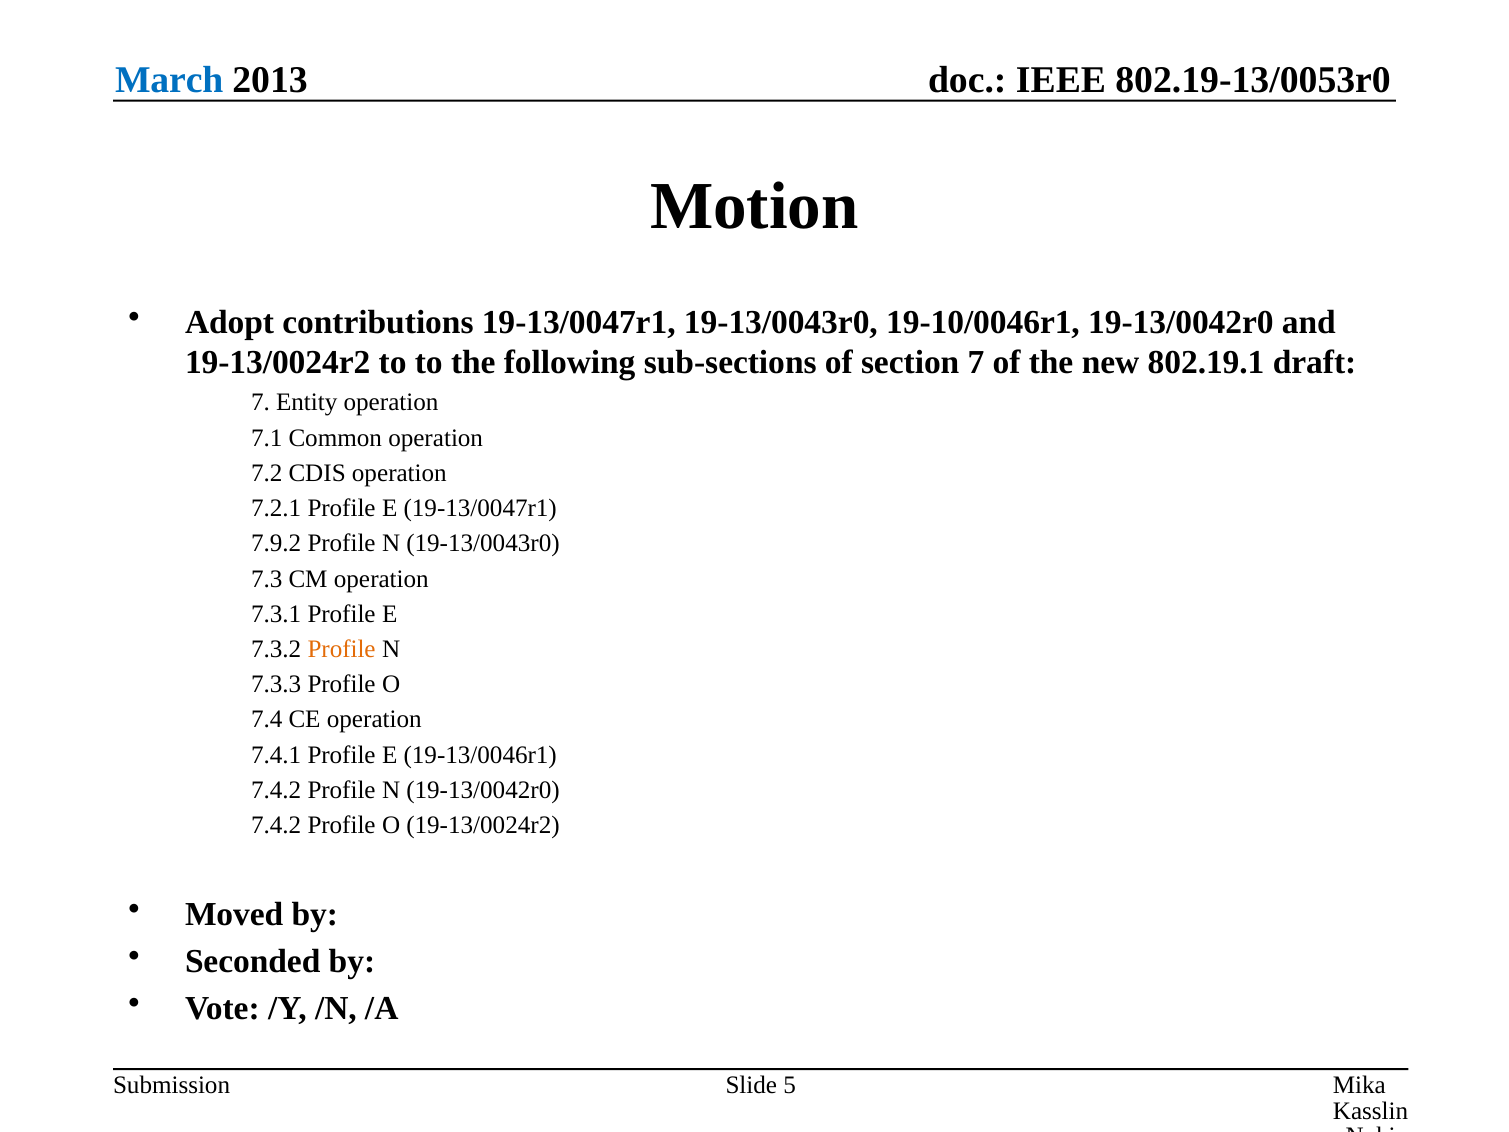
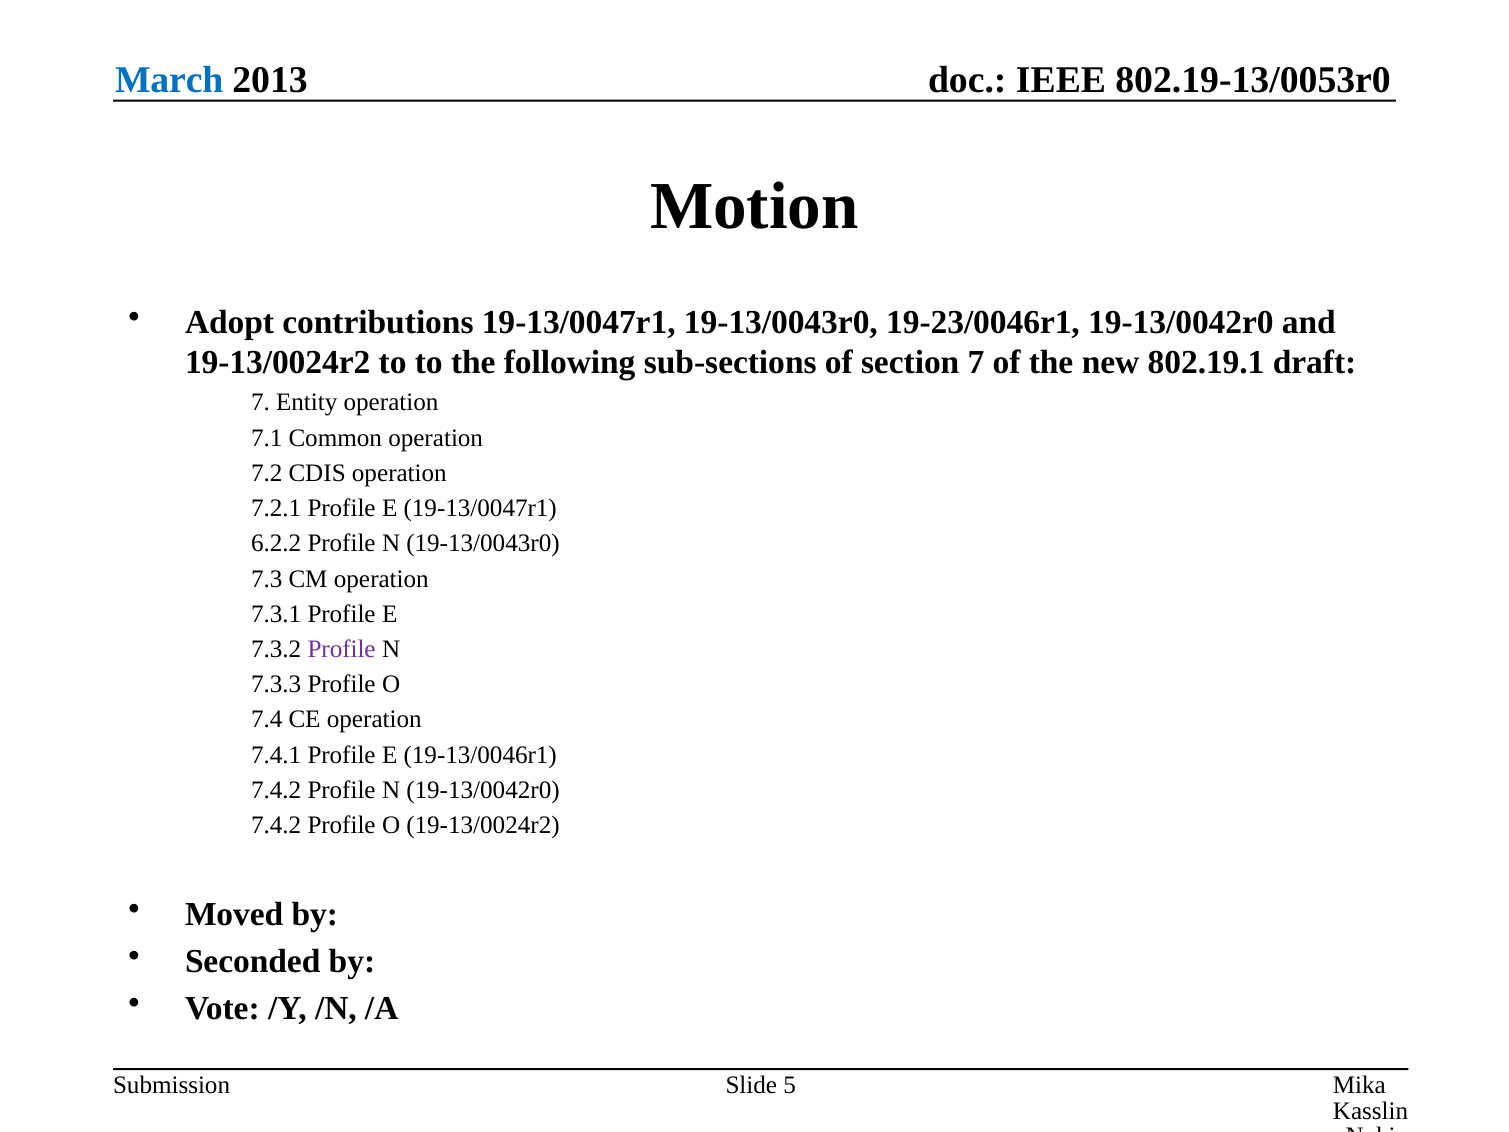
19-10/0046r1: 19-10/0046r1 -> 19-23/0046r1
7.9.2: 7.9.2 -> 6.2.2
Profile at (342, 649) colour: orange -> purple
